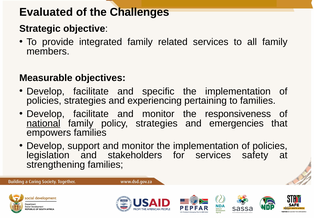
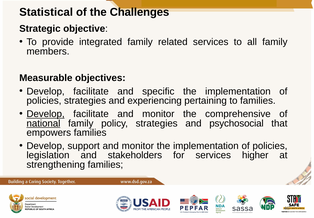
Evaluated: Evaluated -> Statistical
Develop at (46, 114) underline: none -> present
responsiveness: responsiveness -> comprehensive
emergencies: emergencies -> psychosocial
safety: safety -> higher
